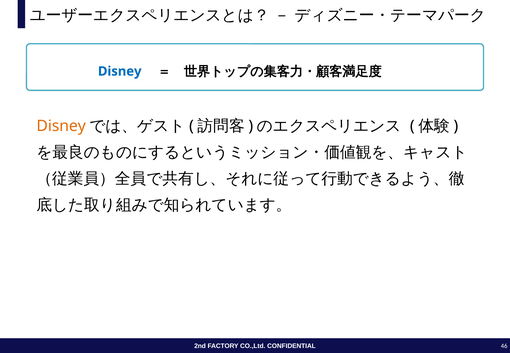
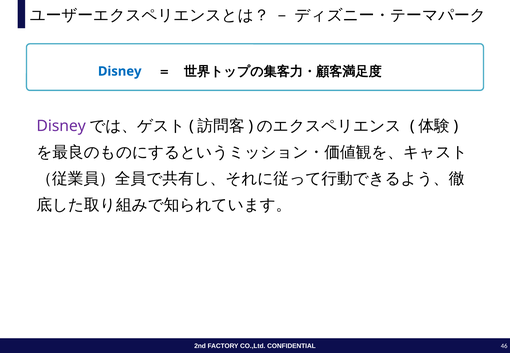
Disney at (61, 126) colour: orange -> purple
